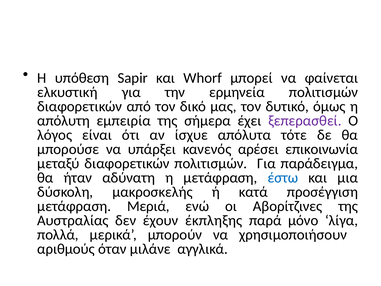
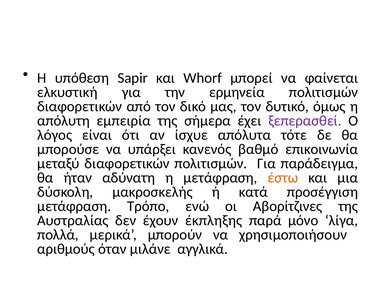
αρέσει: αρέσει -> βαθμό
έστω colour: blue -> orange
Μεριά: Μεριά -> Τρόπο
